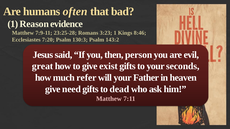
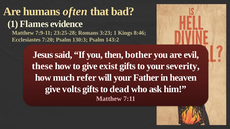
Reason: Reason -> Flames
person: person -> bother
great: great -> these
seconds: seconds -> severity
need: need -> volts
